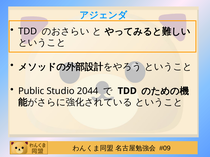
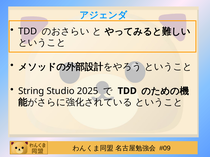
Public: Public -> String
2044: 2044 -> 2025
